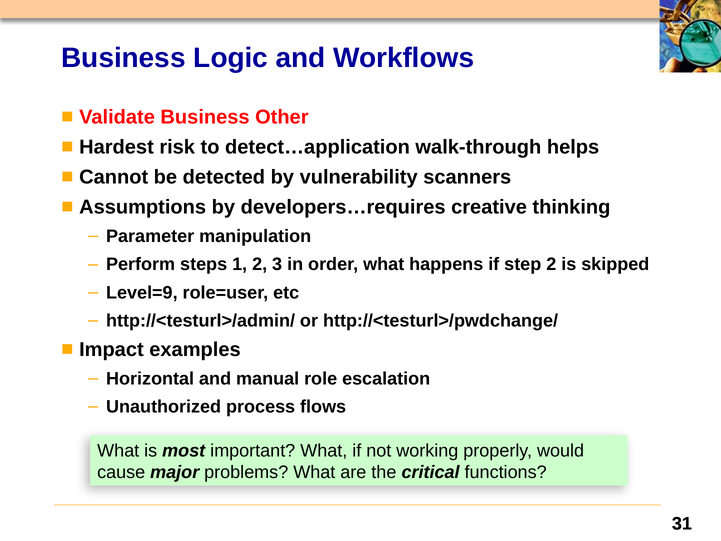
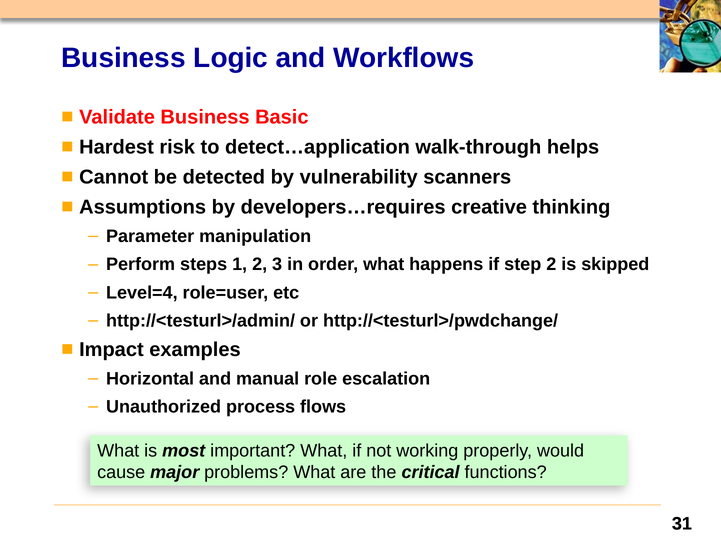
Other: Other -> Basic
Level=9: Level=9 -> Level=4
